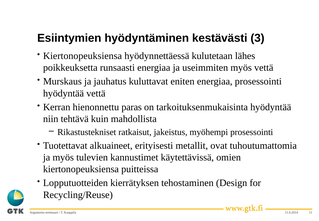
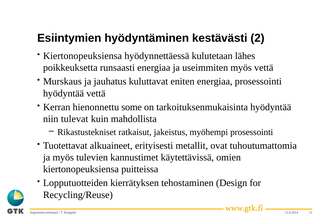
3: 3 -> 2
paras: paras -> some
tehtävä: tehtävä -> tulevat
